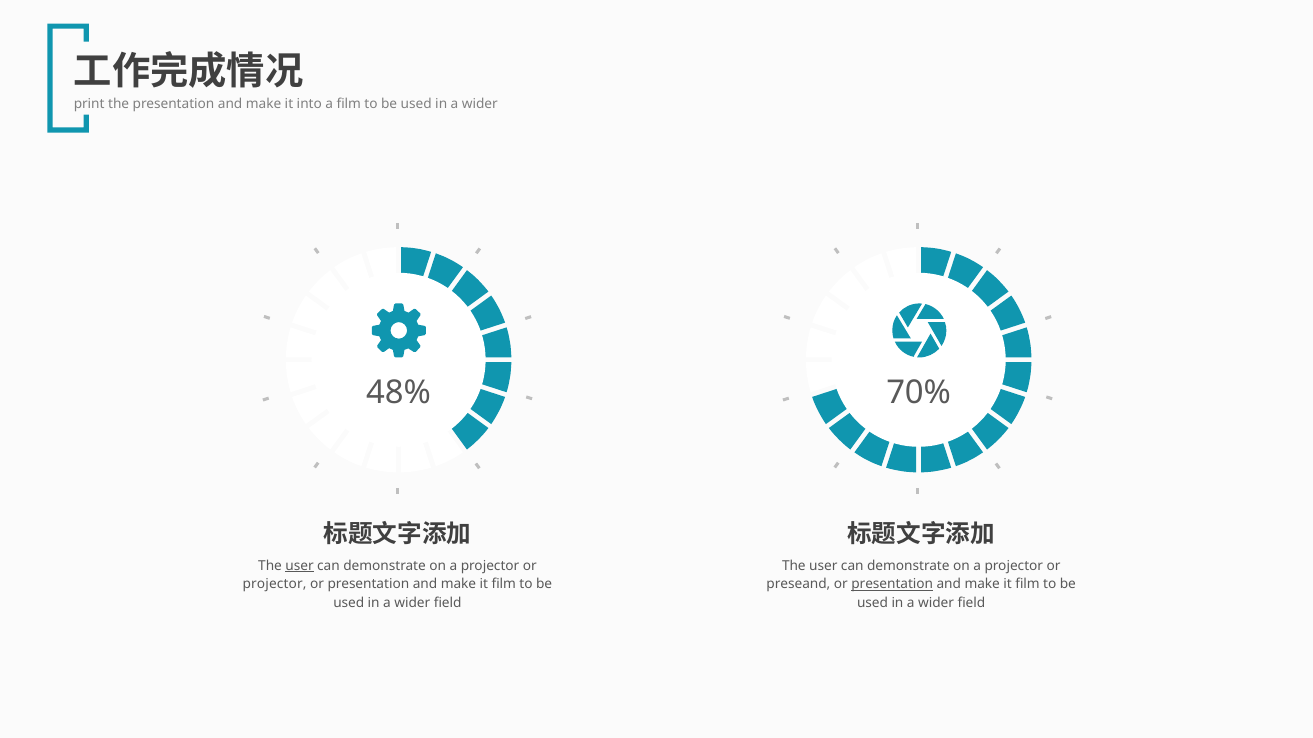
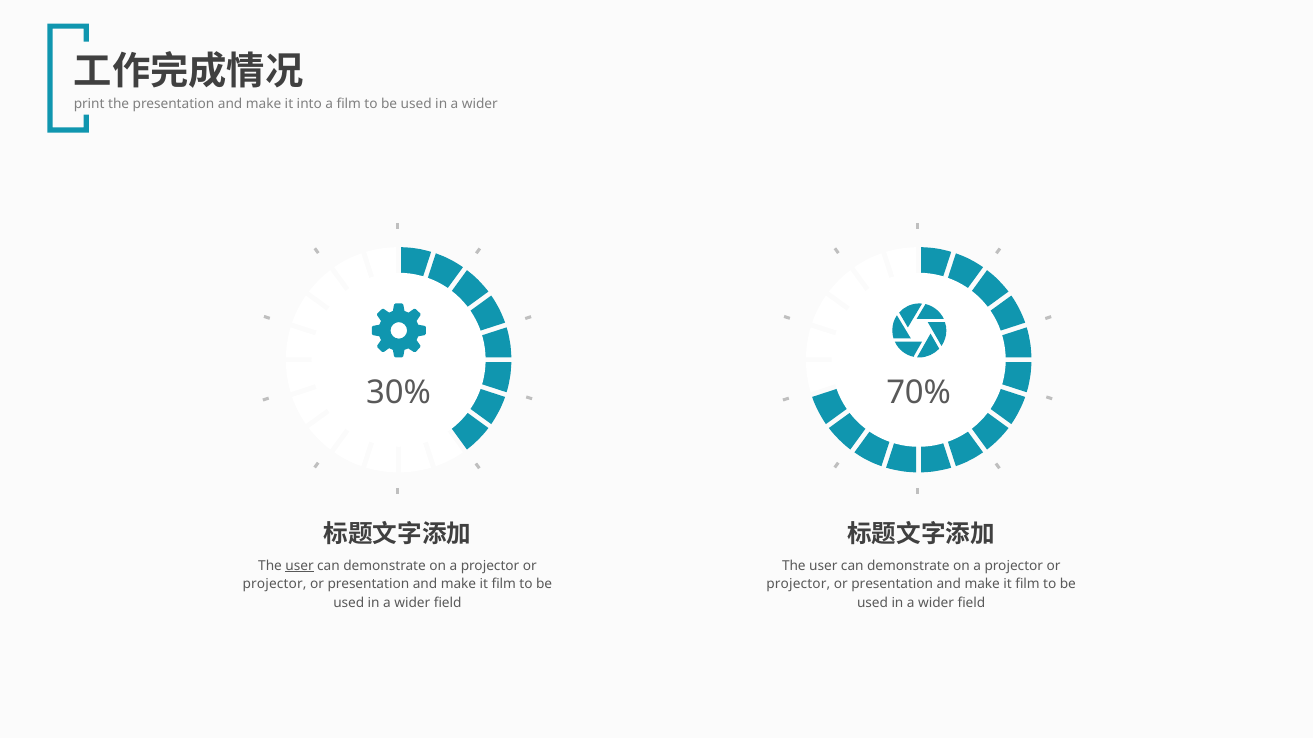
48%: 48% -> 30%
preseand at (798, 585): preseand -> projector
presentation at (892, 585) underline: present -> none
